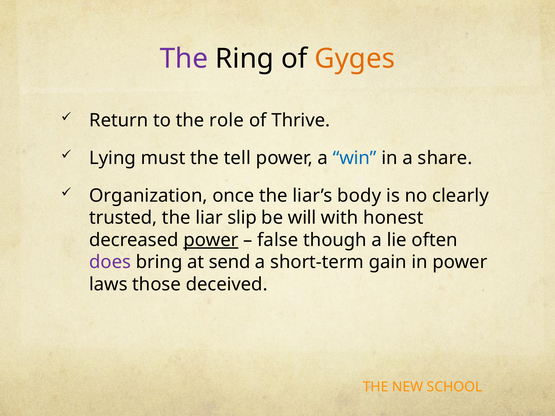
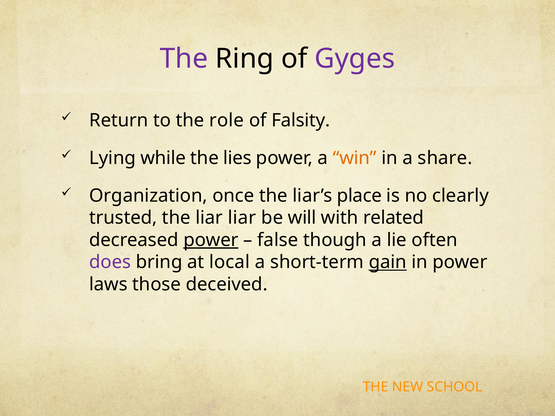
Gyges colour: orange -> purple
Thrive: Thrive -> Falsity
must: must -> while
tell: tell -> lies
win colour: blue -> orange
body: body -> place
liar slip: slip -> liar
honest: honest -> related
send: send -> local
gain underline: none -> present
